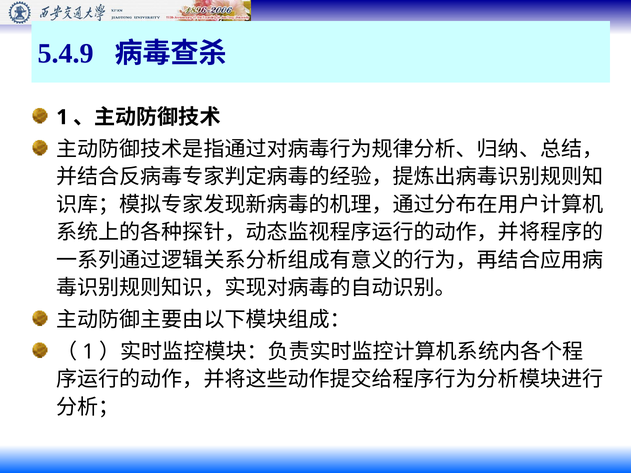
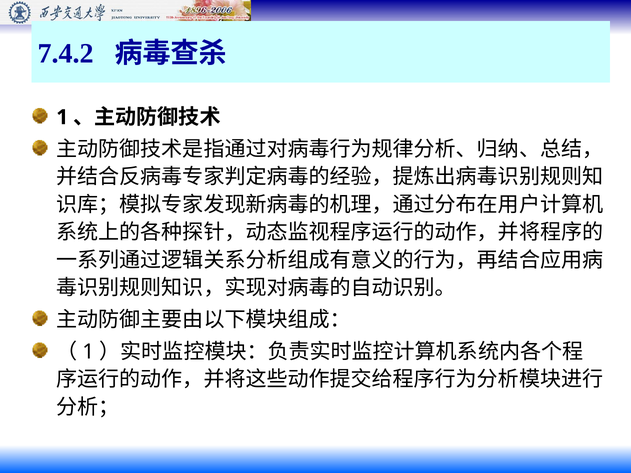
5.4.9: 5.4.9 -> 7.4.2
